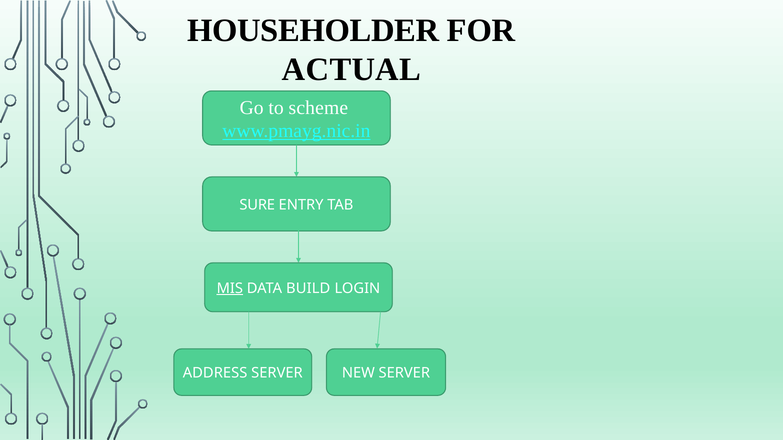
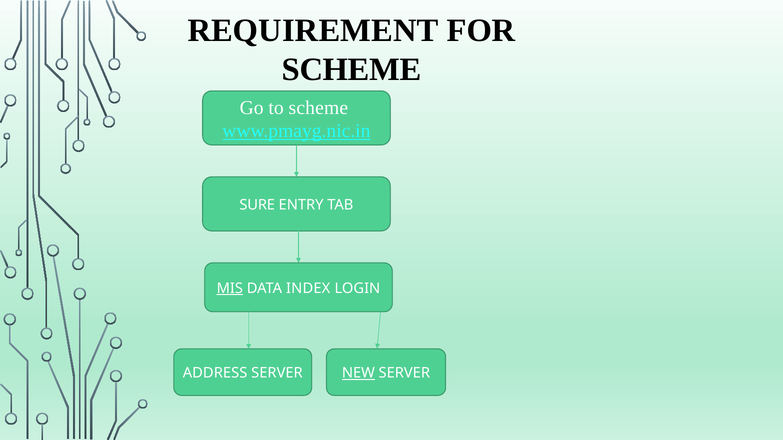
HOUSEHOLDER: HOUSEHOLDER -> REQUIREMENT
ACTUAL at (351, 70): ACTUAL -> SCHEME
BUILD: BUILD -> INDEX
NEW underline: none -> present
